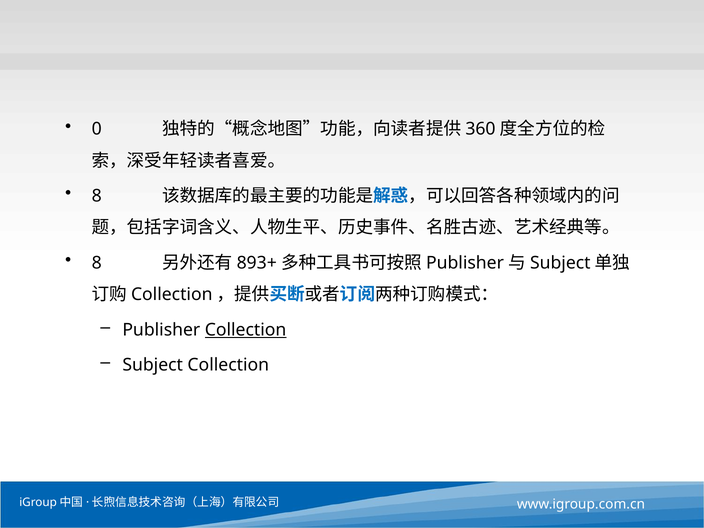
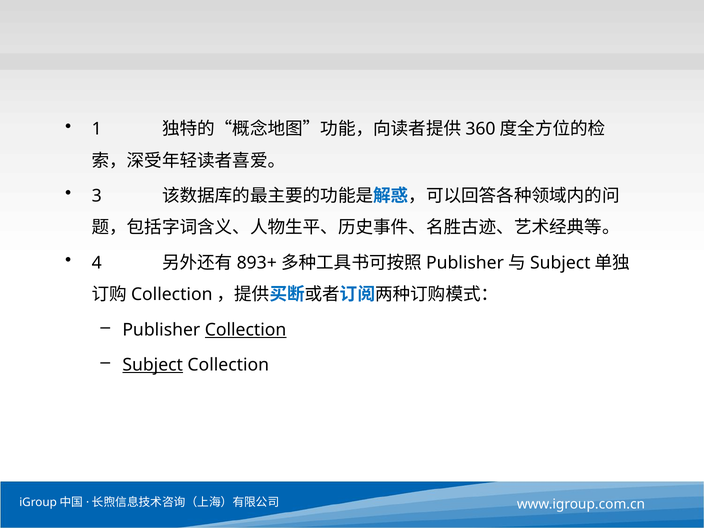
0: 0 -> 1
8 at (97, 196): 8 -> 3
8 at (97, 263): 8 -> 4
Subject underline: none -> present
